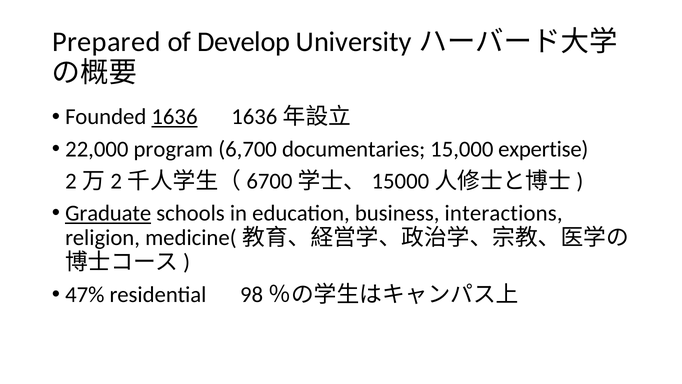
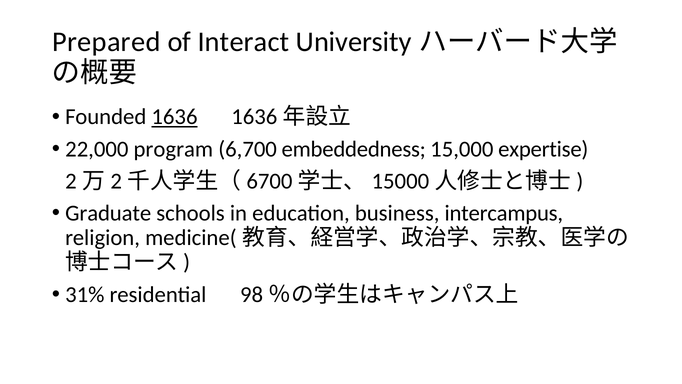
Develop: Develop -> Interact
documentaries: documentaries -> embeddedness
Graduate underline: present -> none
interactions: interactions -> intercampus
47%: 47% -> 31%
